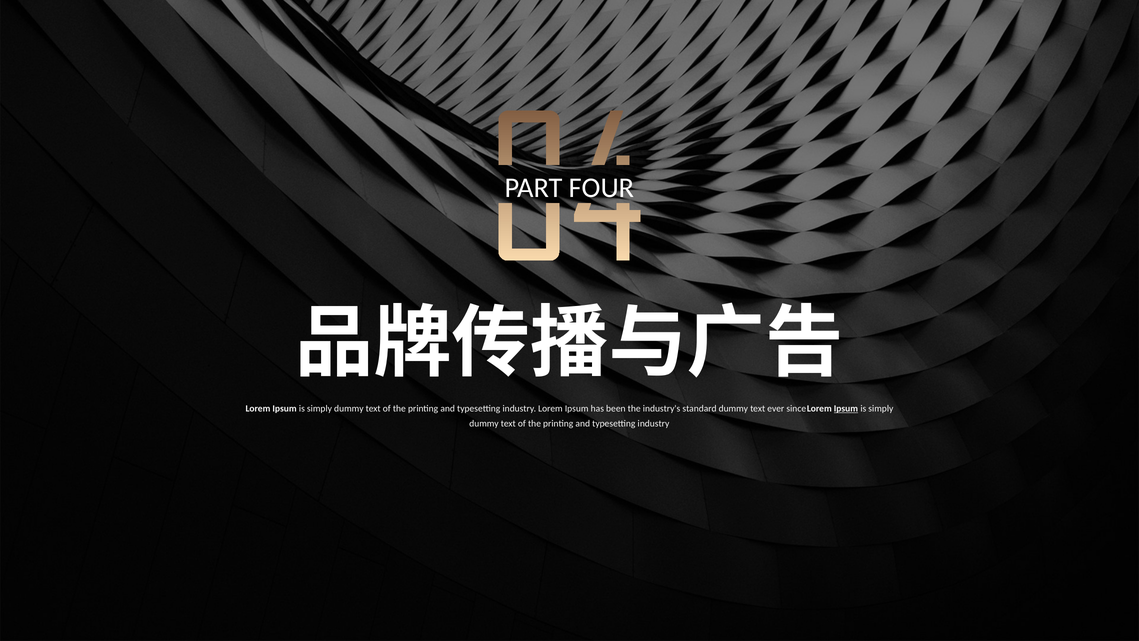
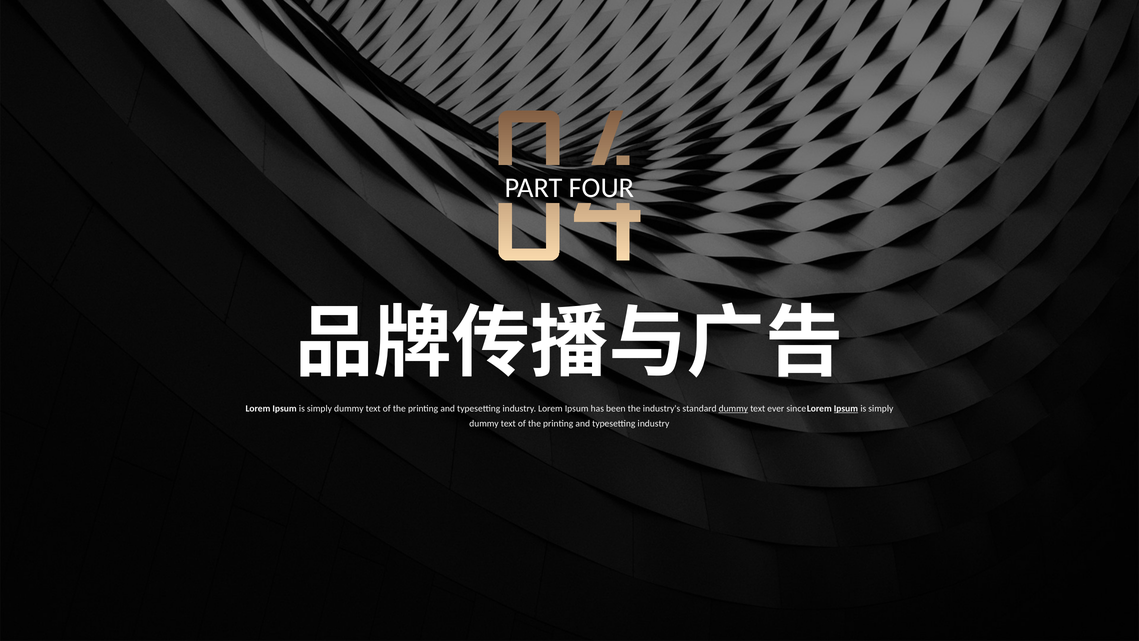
dummy at (733, 408) underline: none -> present
